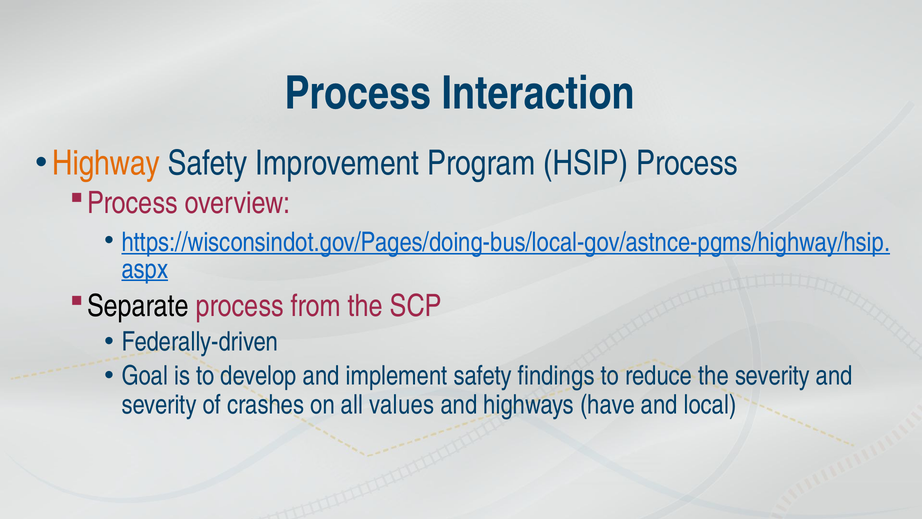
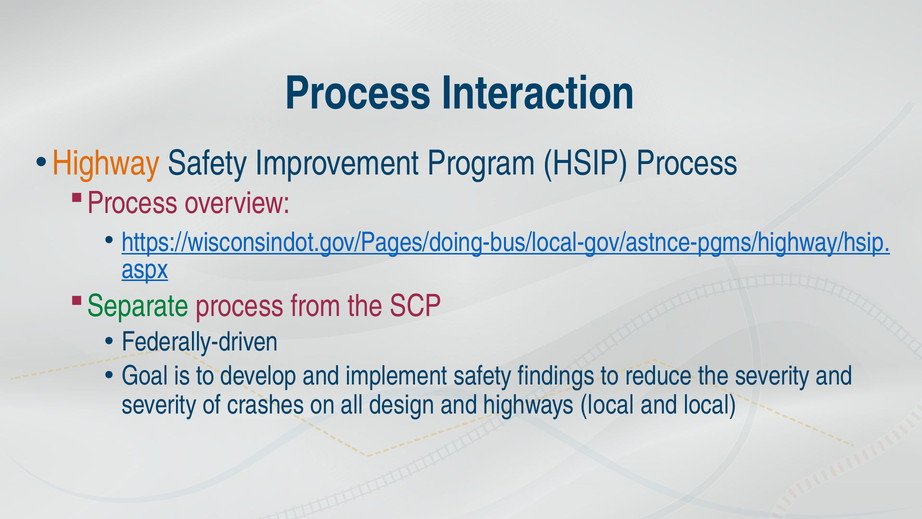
Separate colour: black -> green
values: values -> design
highways have: have -> local
